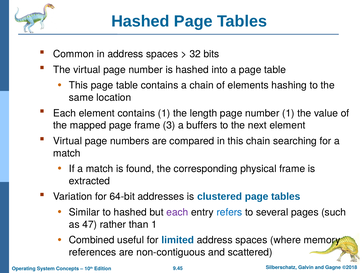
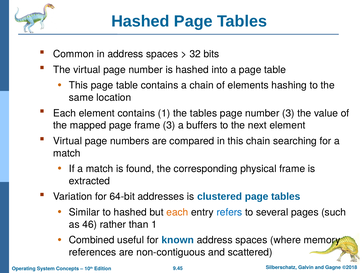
the length: length -> tables
number 1: 1 -> 3
each at (177, 212) colour: purple -> orange
47: 47 -> 46
limited: limited -> known
